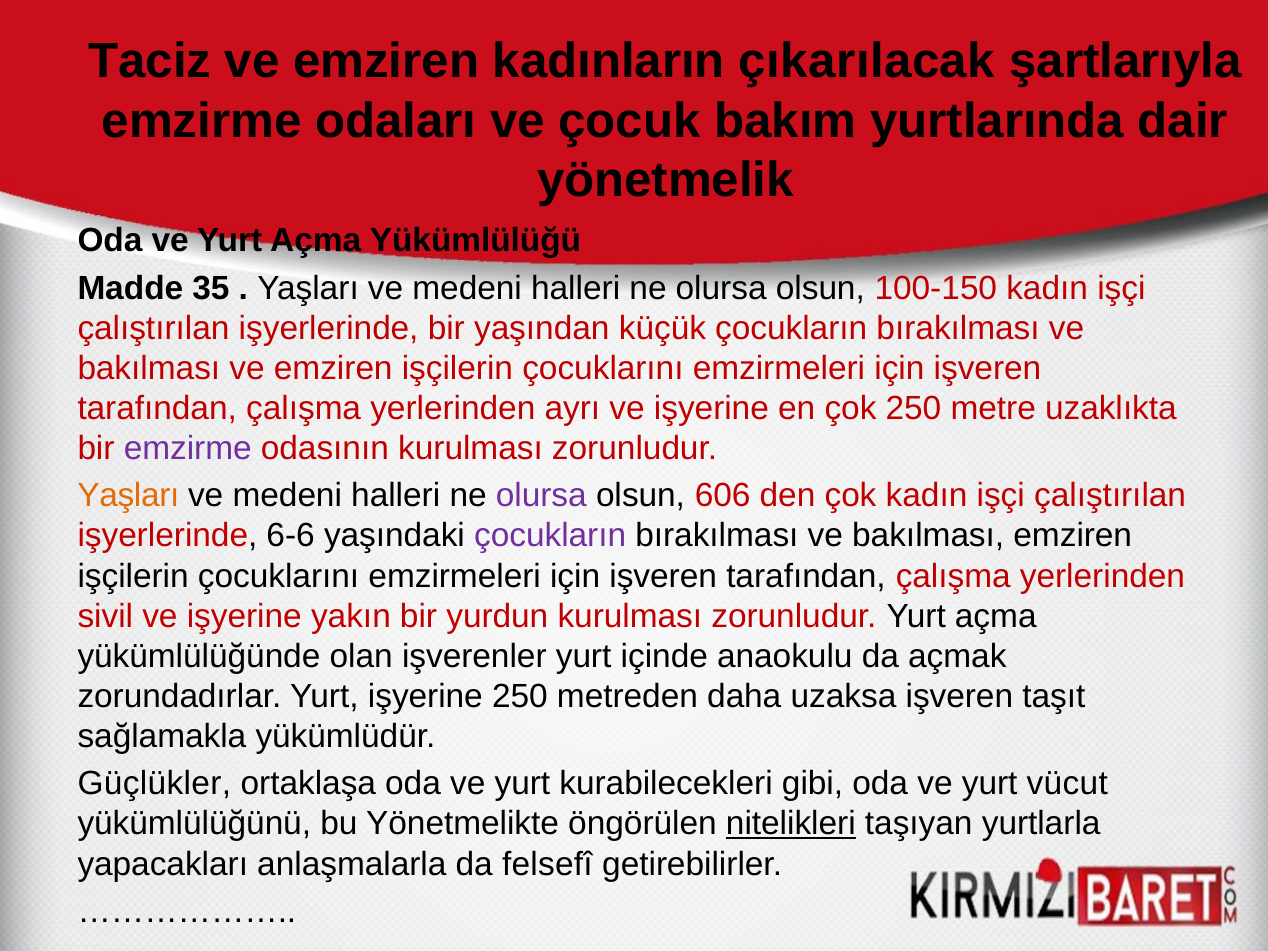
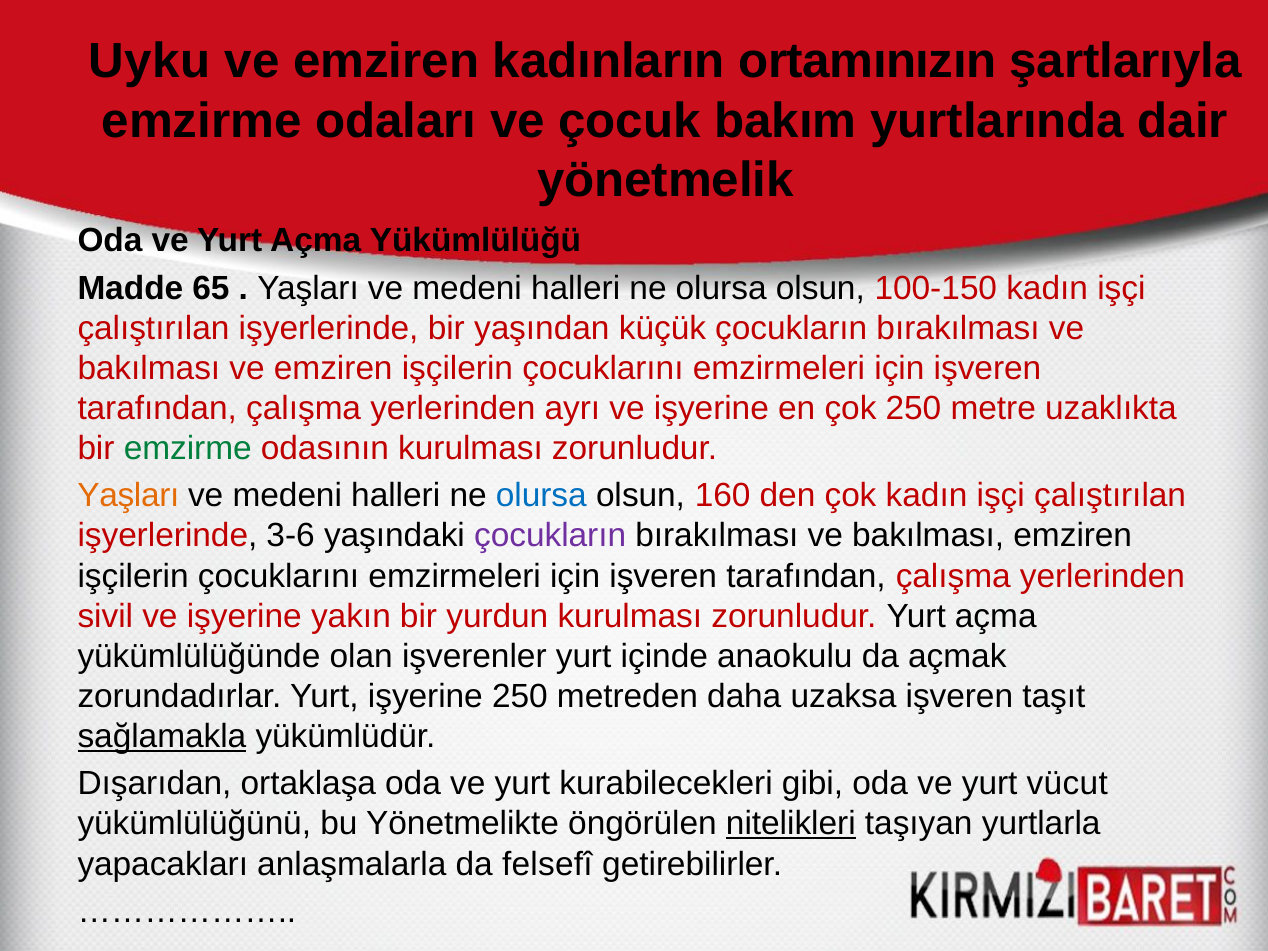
Taciz: Taciz -> Uyku
çıkarılacak: çıkarılacak -> ortamınızın
35: 35 -> 65
emzirme at (188, 449) colour: purple -> green
olursa at (541, 496) colour: purple -> blue
606: 606 -> 160
6-6: 6-6 -> 3-6
sağlamakla underline: none -> present
Güçlükler: Güçlükler -> Dışarıdan
